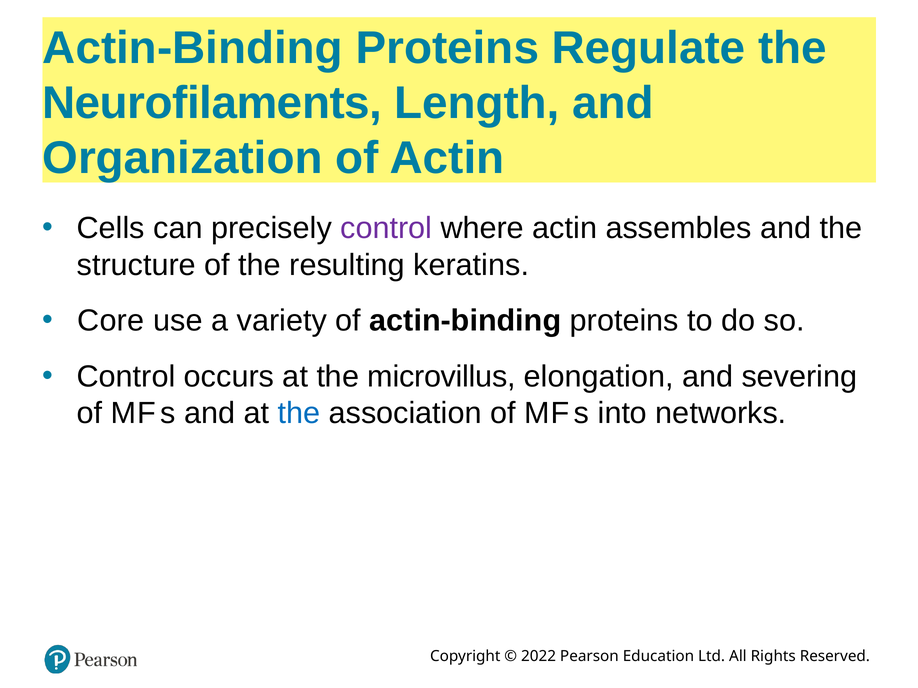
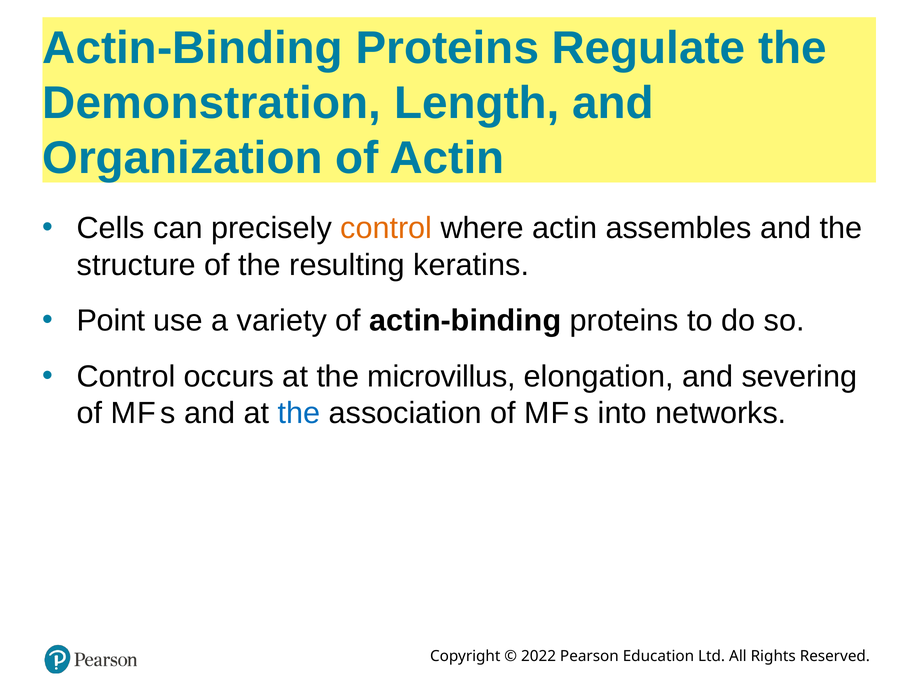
Neurofilaments: Neurofilaments -> Demonstration
control at (386, 229) colour: purple -> orange
Core: Core -> Point
